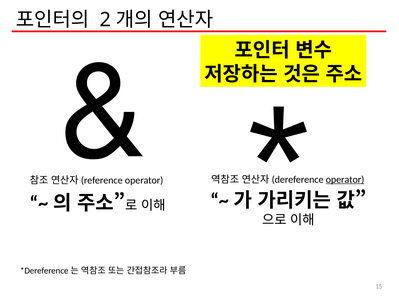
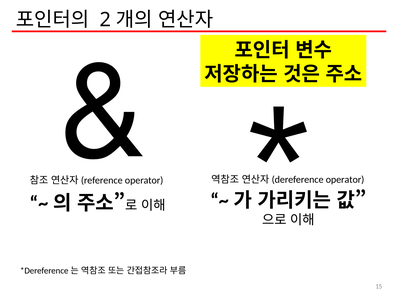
operator at (345, 179) underline: present -> none
